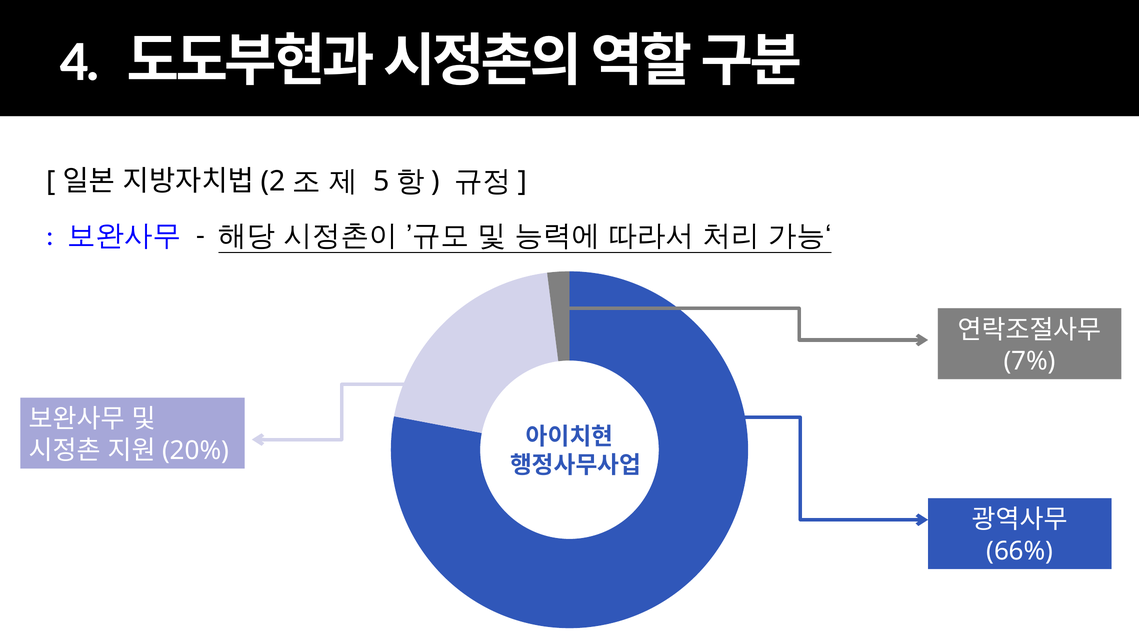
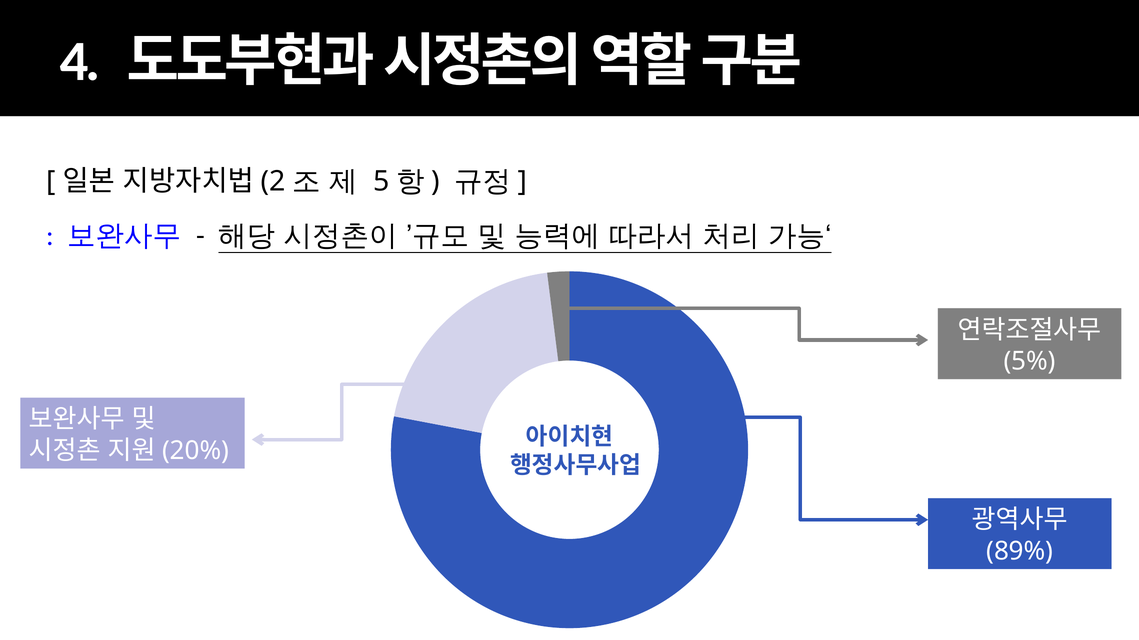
7%: 7% -> 5%
66%: 66% -> 89%
